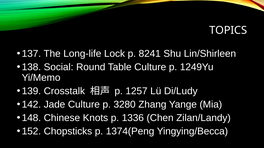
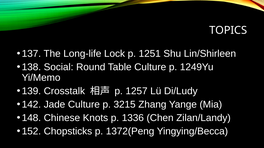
8241: 8241 -> 1251
3280: 3280 -> 3215
1374(Peng: 1374(Peng -> 1372(Peng
